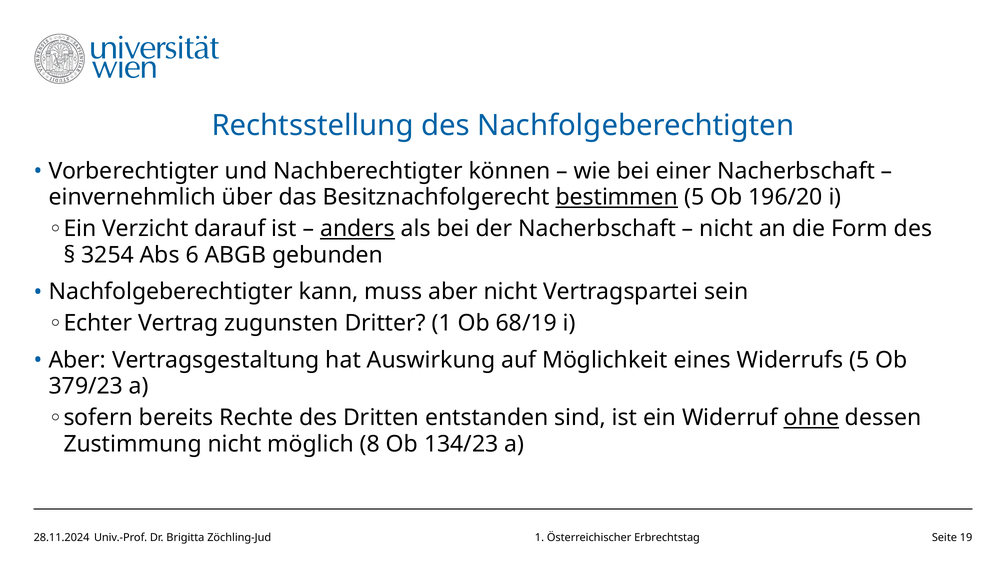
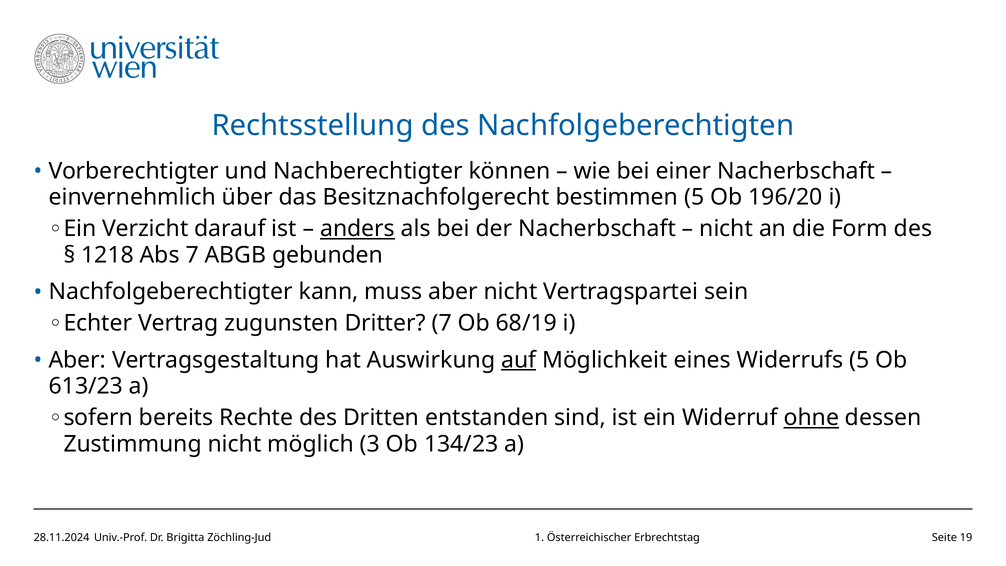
bestimmen underline: present -> none
3254: 3254 -> 1218
Abs 6: 6 -> 7
Dritter 1: 1 -> 7
auf underline: none -> present
379/23: 379/23 -> 613/23
8: 8 -> 3
